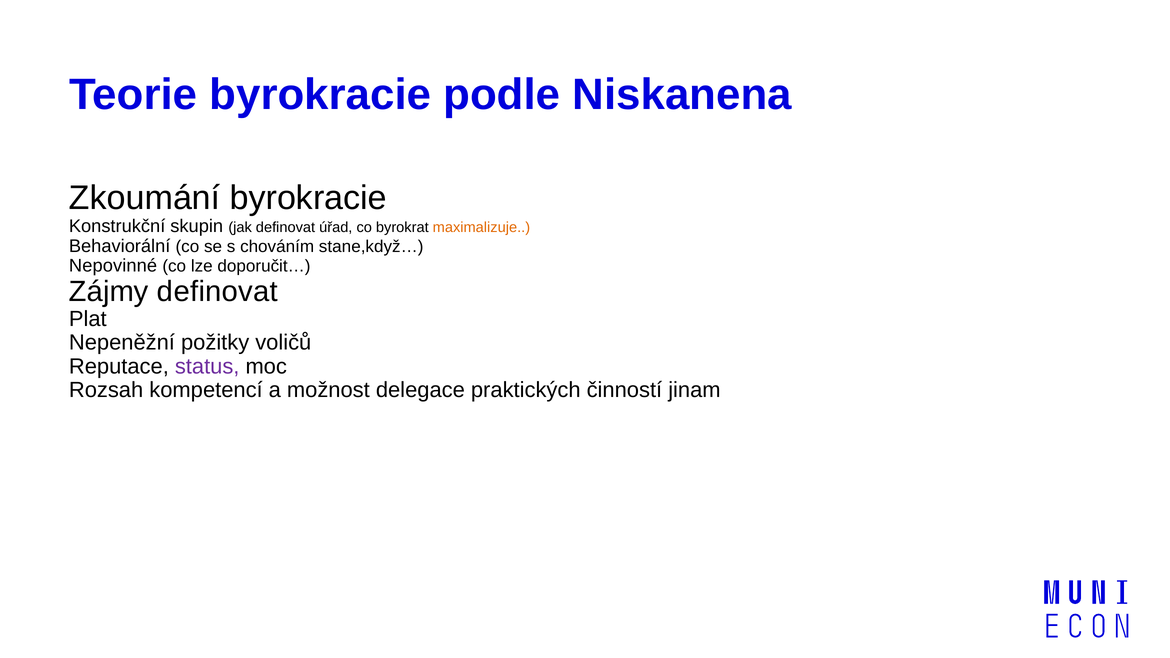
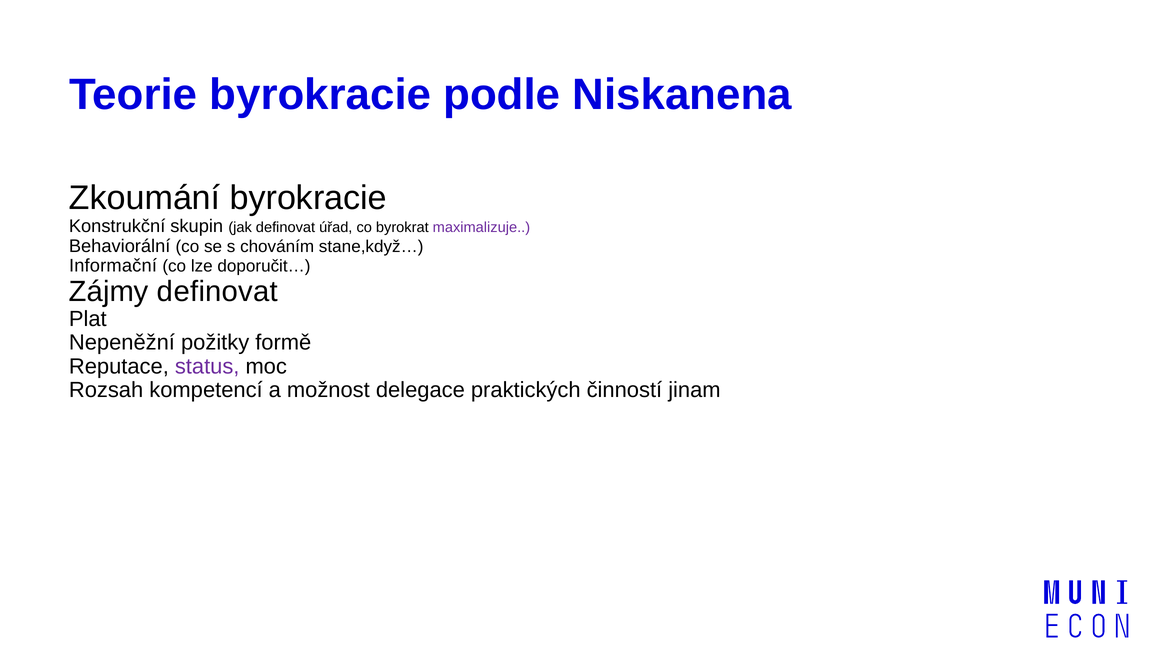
maximalizuje colour: orange -> purple
Nepovinné: Nepovinné -> Informační
voličů: voličů -> formě
